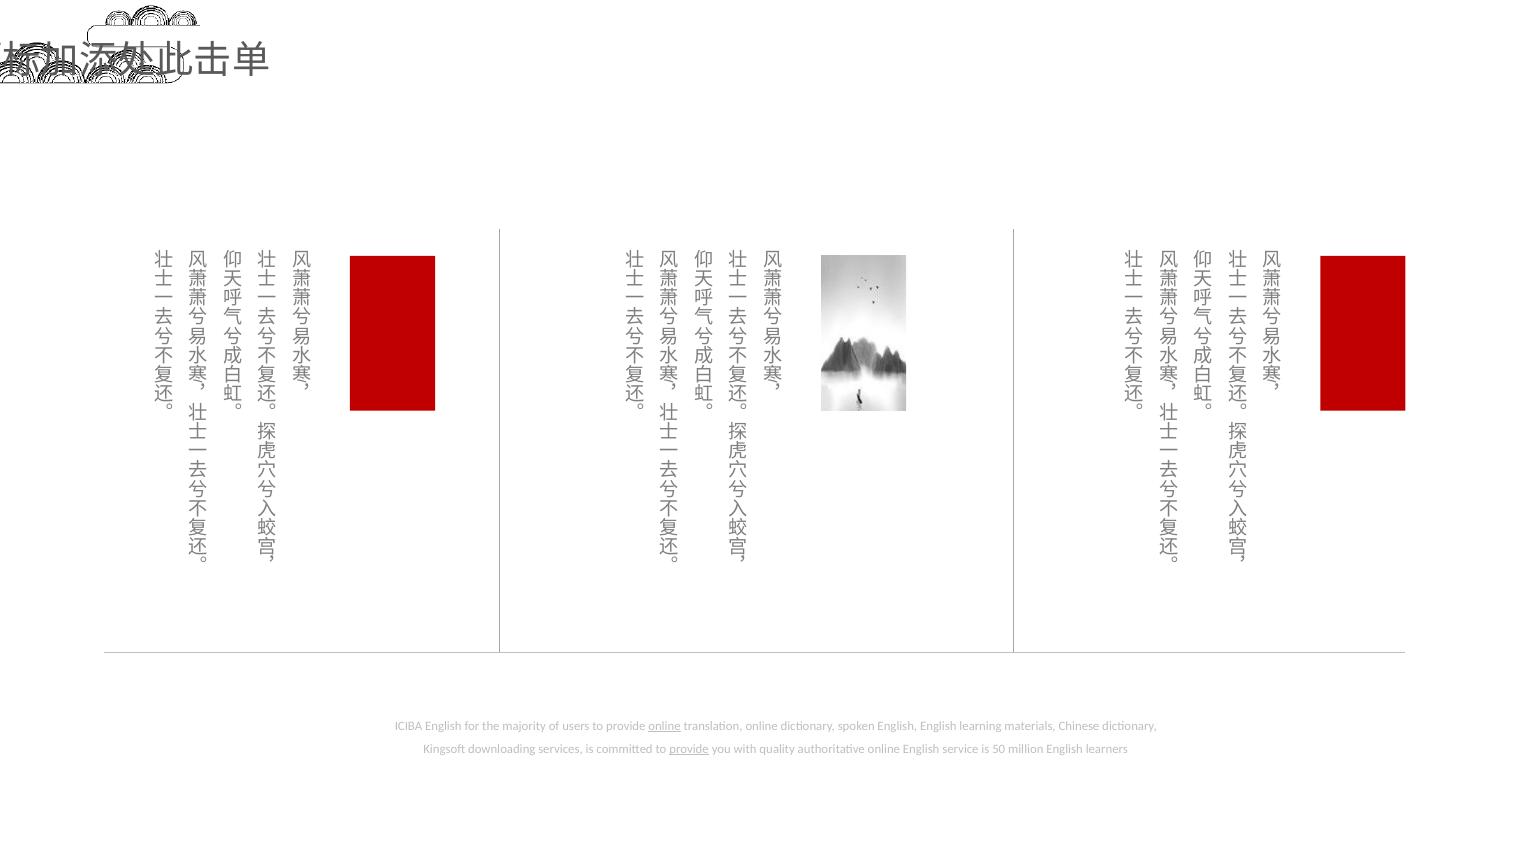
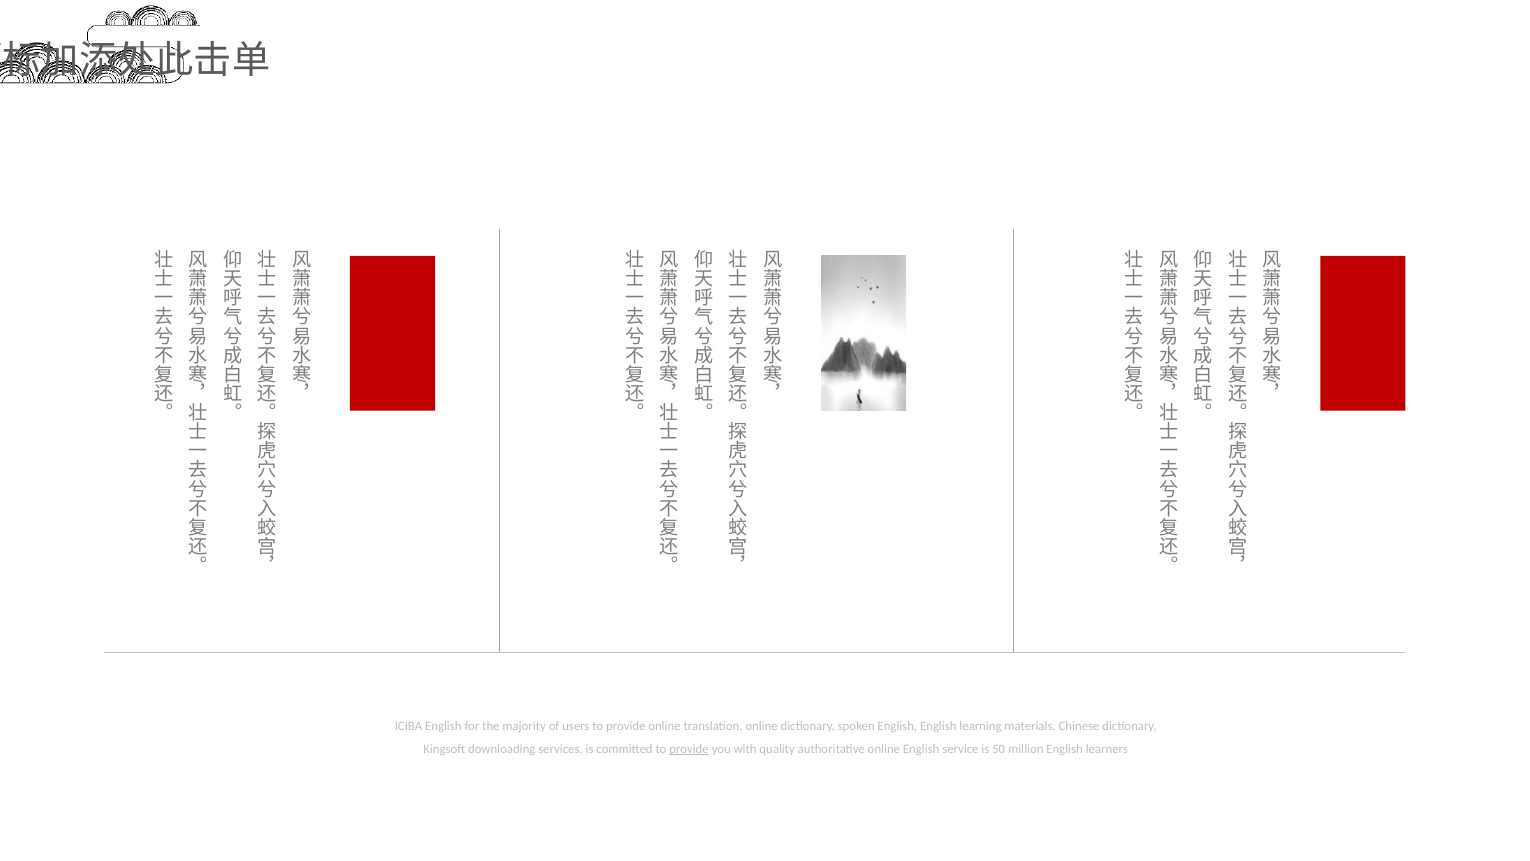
online at (664, 726) underline: present -> none
